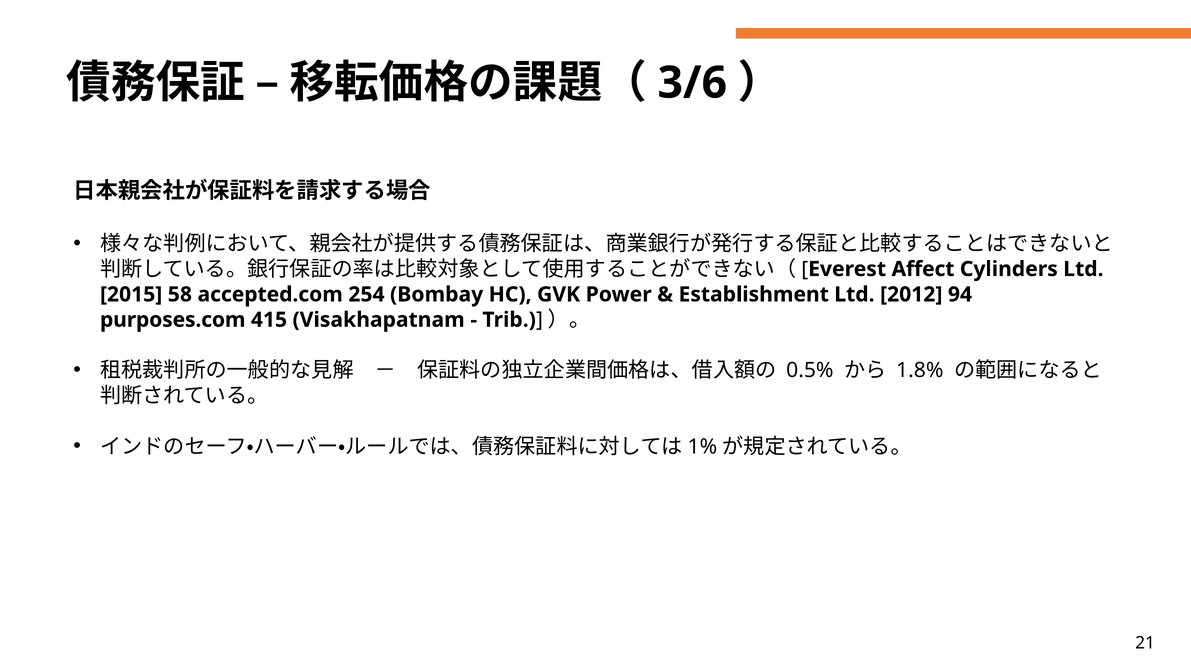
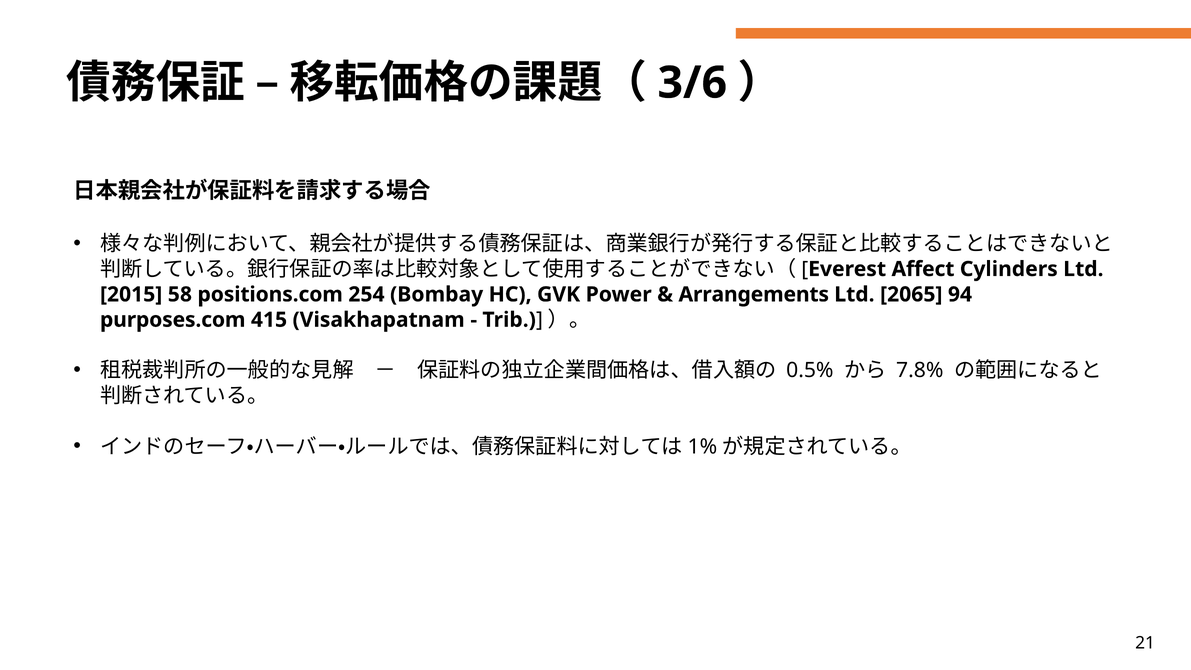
accepted.com: accepted.com -> positions.com
Establishment: Establishment -> Arrangements
2012: 2012 -> 2065
1.8%: 1.8% -> 7.8%
